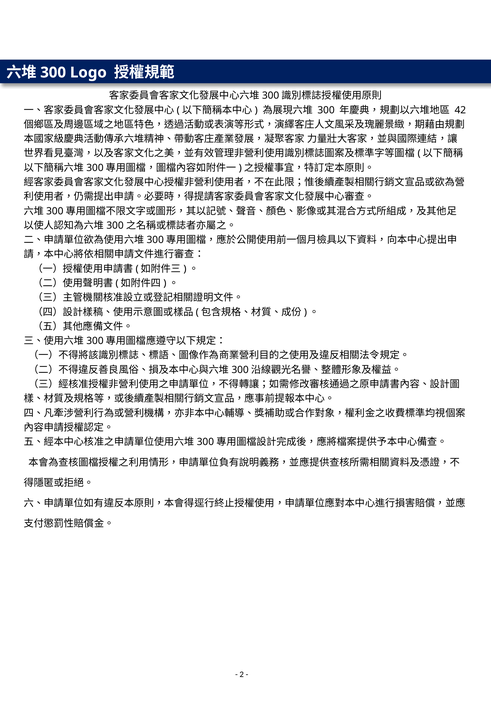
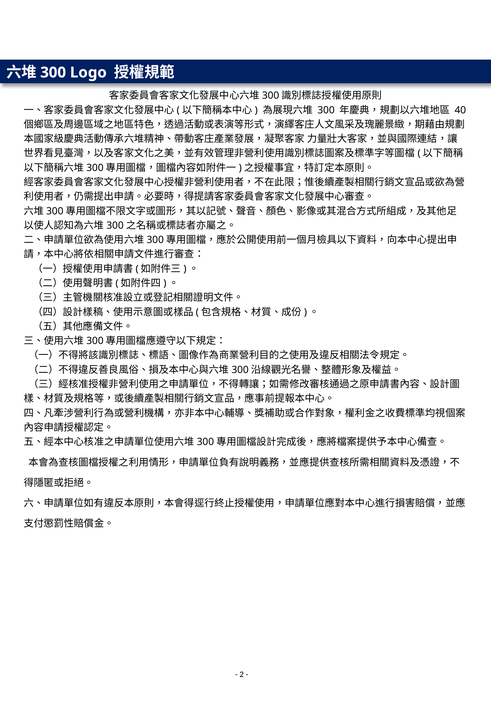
42: 42 -> 40
